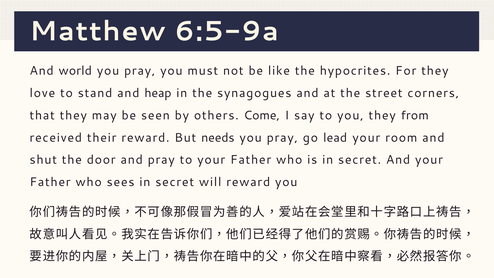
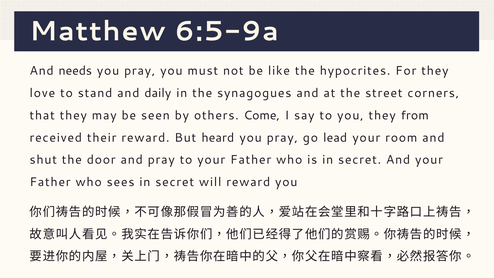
world: world -> needs
heap: heap -> daily
needs: needs -> heard
